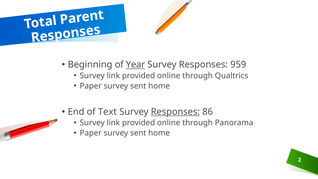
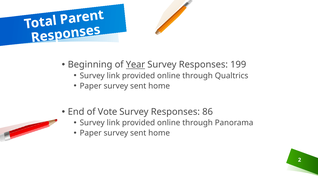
959: 959 -> 199
Text: Text -> Vote
Responses at (175, 112) underline: present -> none
